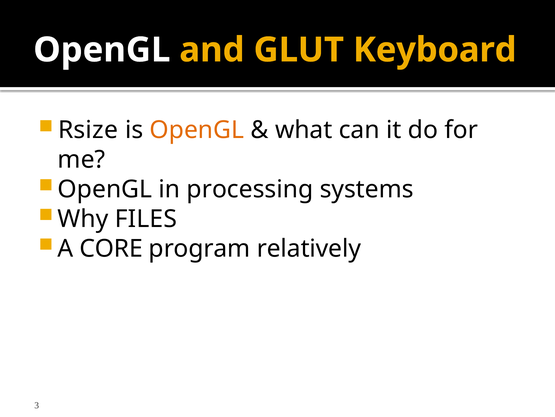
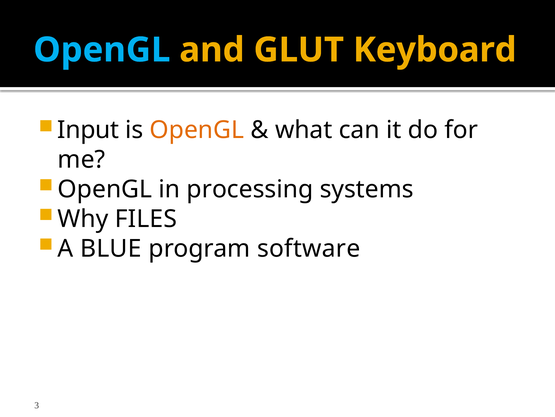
OpenGL at (102, 50) colour: white -> light blue
Rsize: Rsize -> Input
CORE: CORE -> BLUE
relatively: relatively -> software
